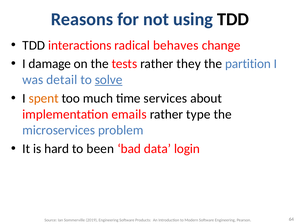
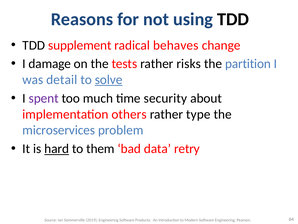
interactions: interactions -> supplement
they: they -> risks
spent colour: orange -> purple
services: services -> security
emails: emails -> others
hard underline: none -> present
been: been -> them
login: login -> retry
